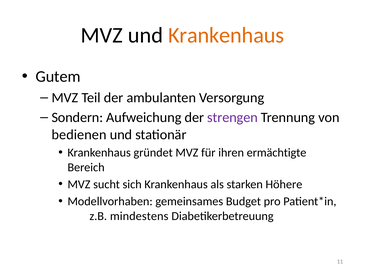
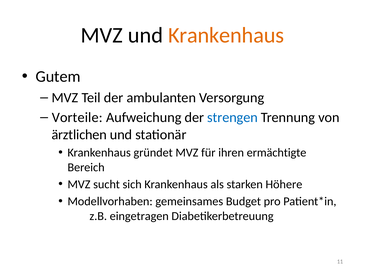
Sondern: Sondern -> Vorteile
strengen colour: purple -> blue
bedienen: bedienen -> ärztlichen
mindestens: mindestens -> eingetragen
